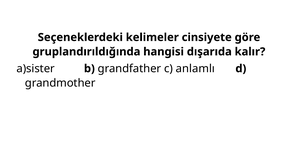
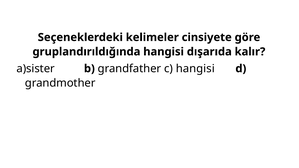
c anlamlı: anlamlı -> hangisi
